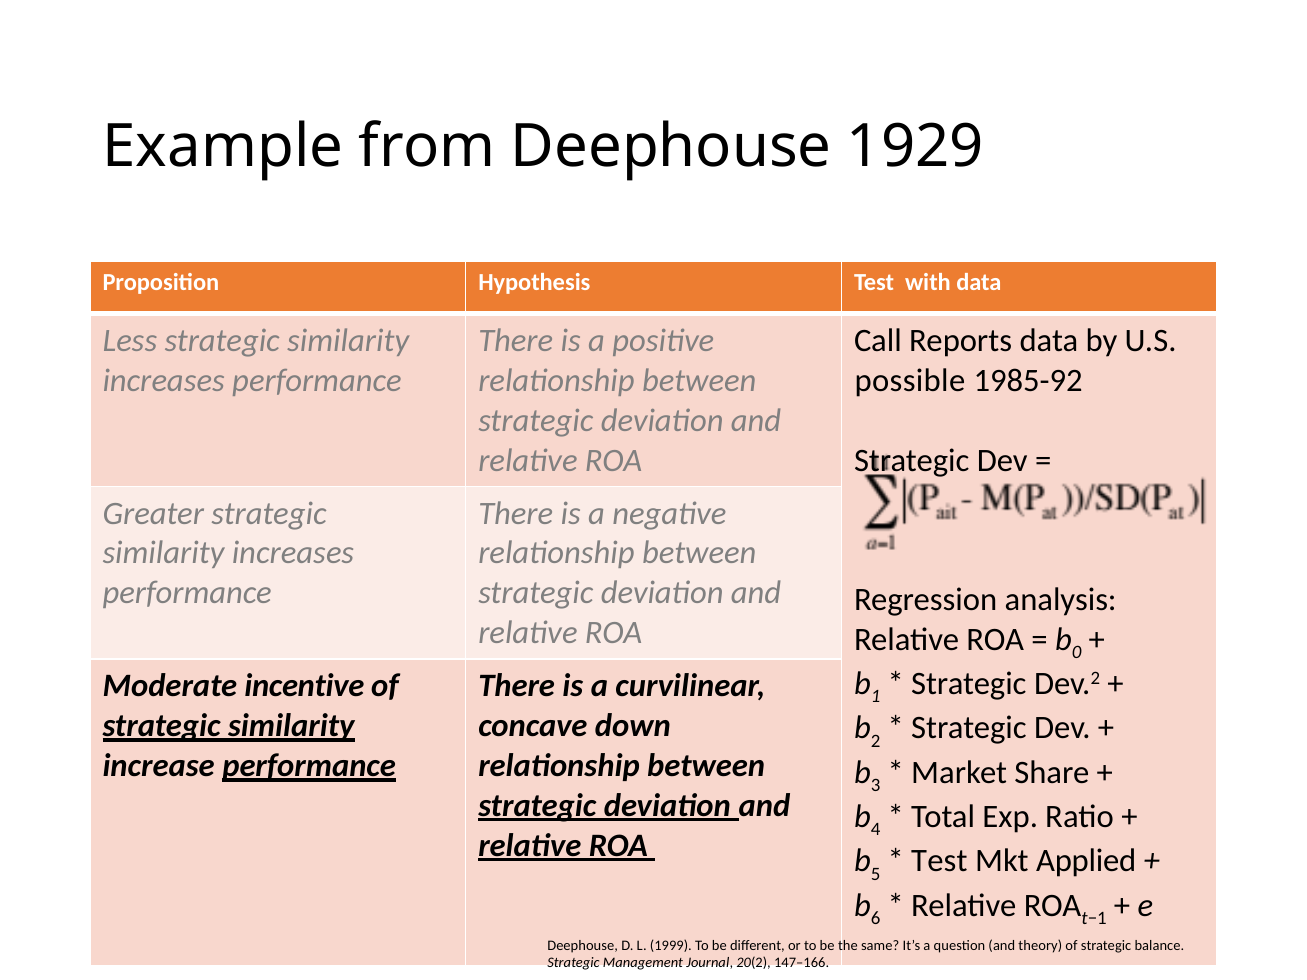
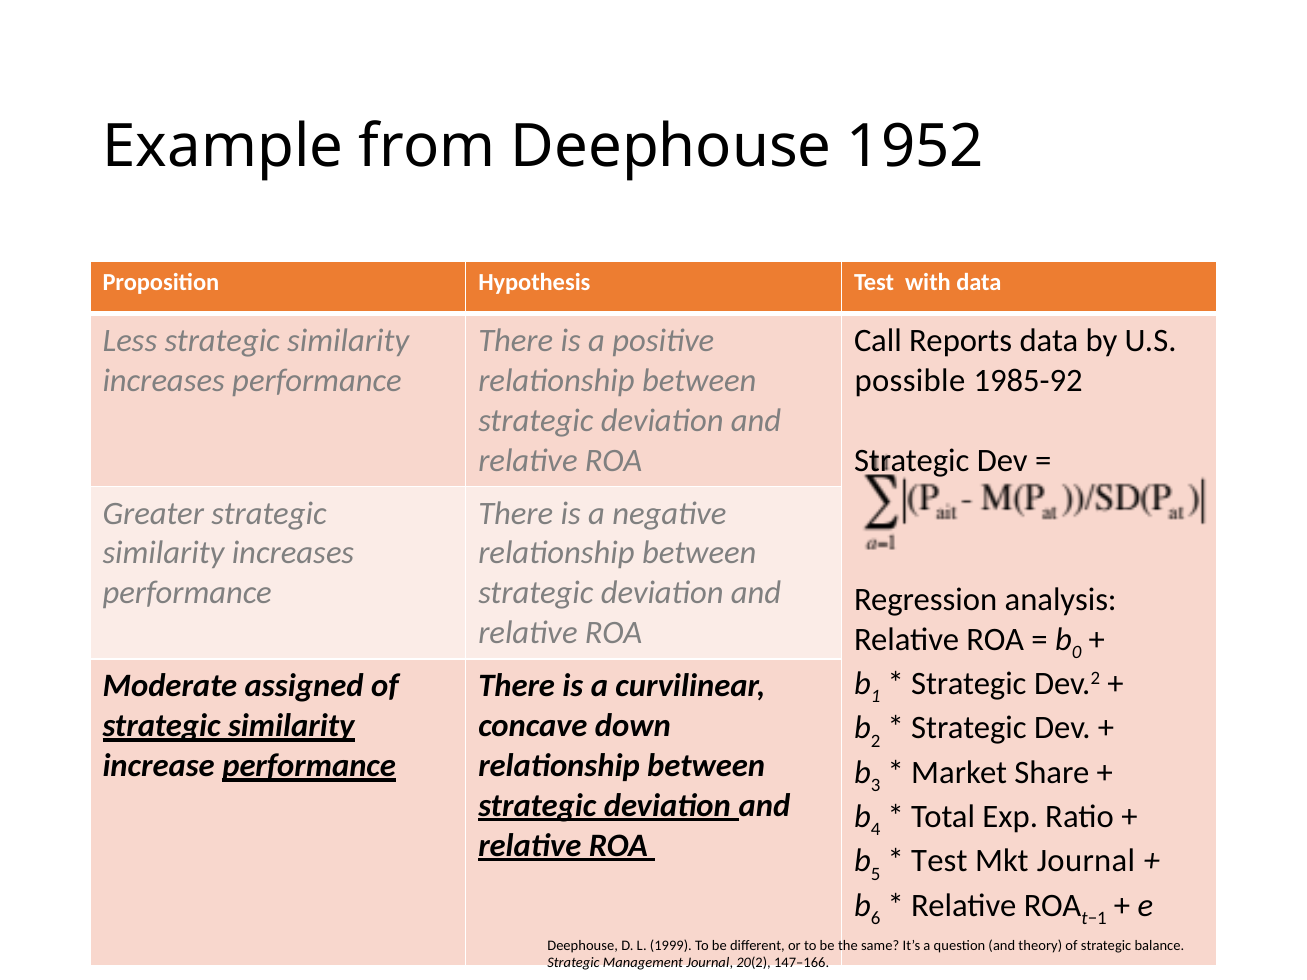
1929: 1929 -> 1952
incentive: incentive -> assigned
Mkt Applied: Applied -> Journal
